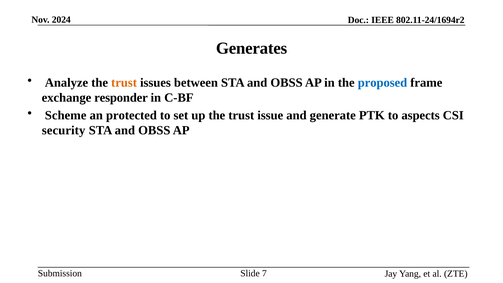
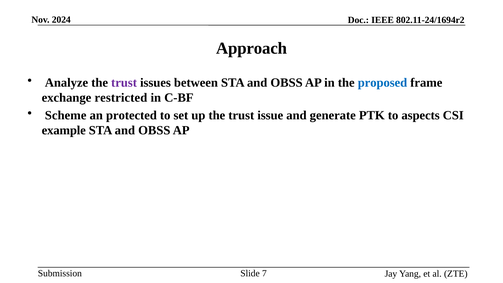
Generates: Generates -> Approach
trust at (124, 83) colour: orange -> purple
responder: responder -> restricted
security: security -> example
